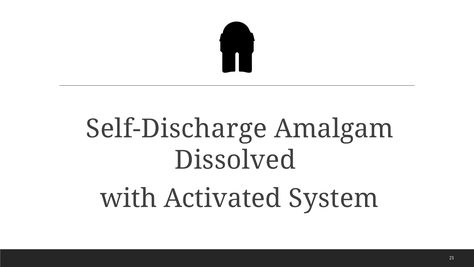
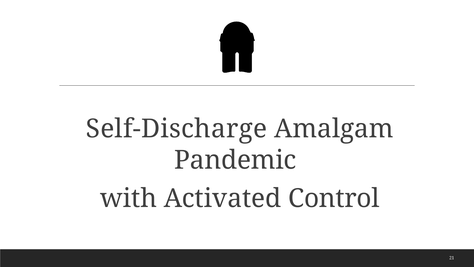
Dissolved: Dissolved -> Pandemic
System: System -> Control
